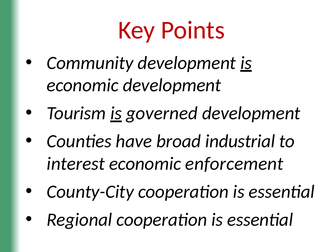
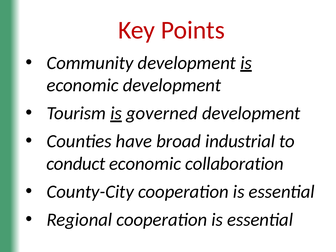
interest: interest -> conduct
enforcement: enforcement -> collaboration
